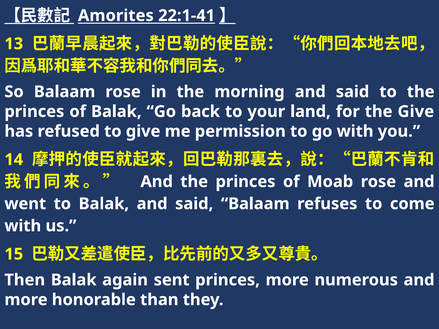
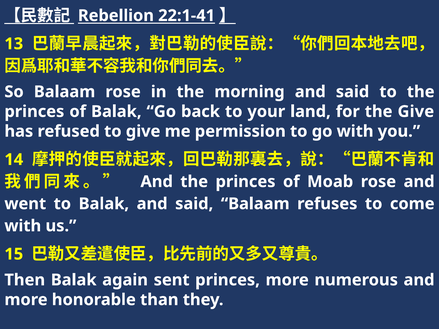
Amorites: Amorites -> Rebellion
